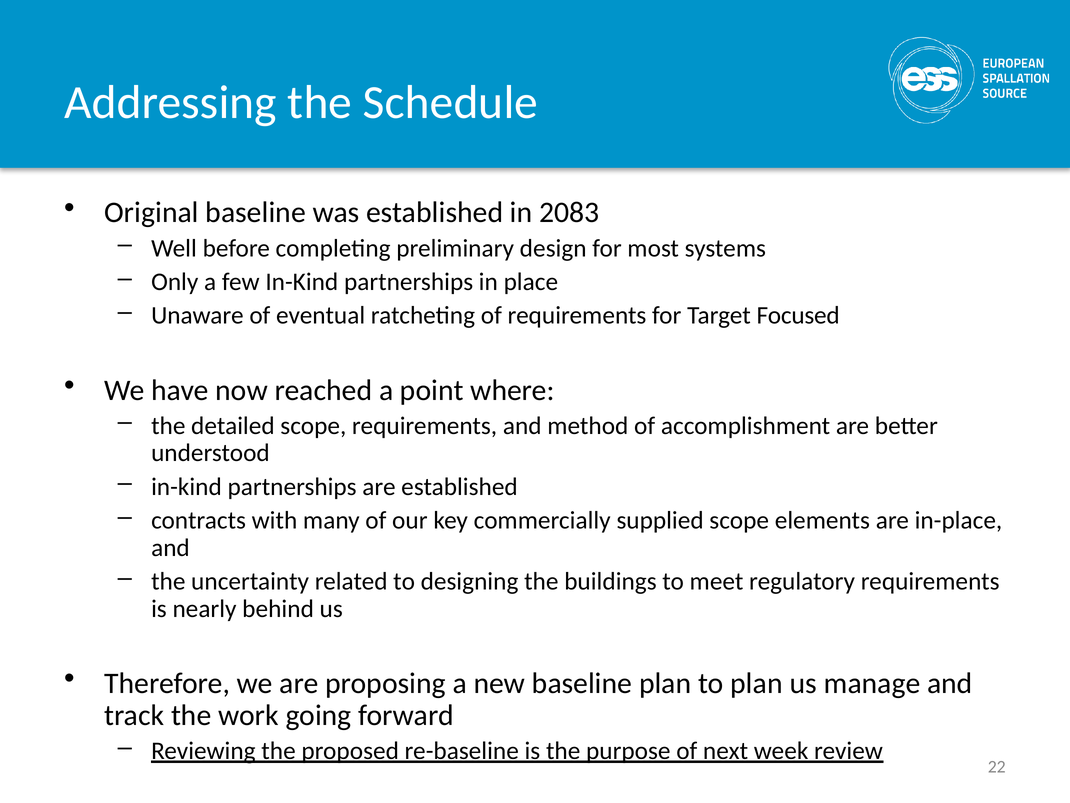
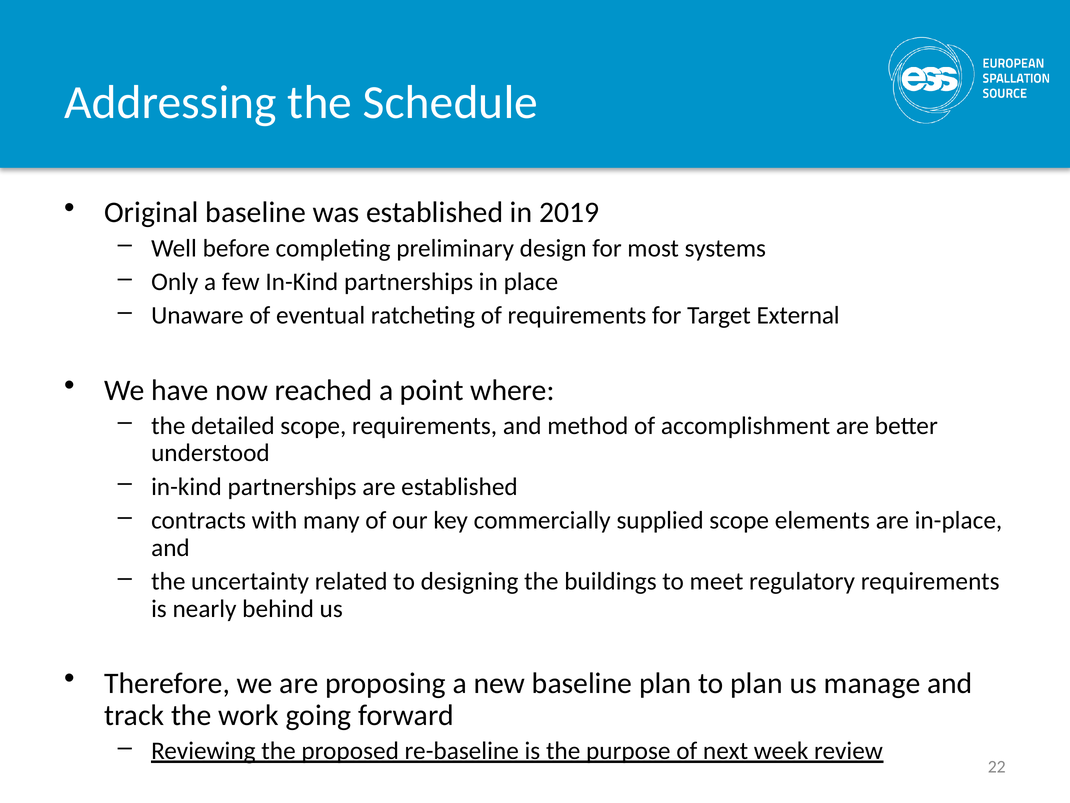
2083: 2083 -> 2019
Focused: Focused -> External
